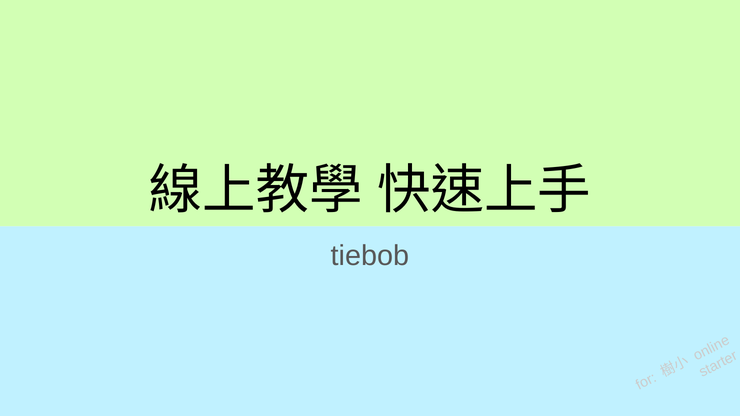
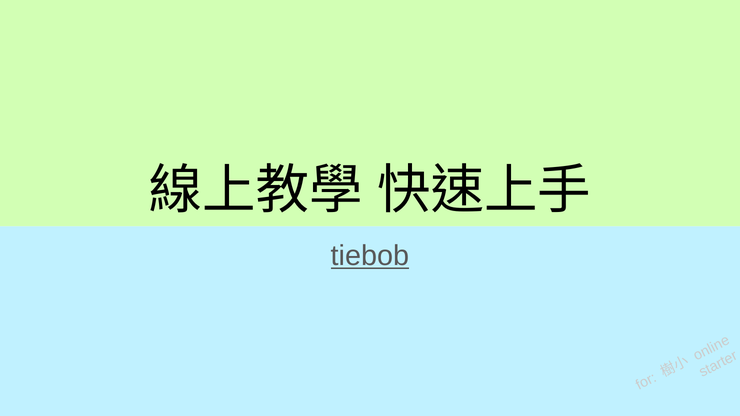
tiebob underline: none -> present
